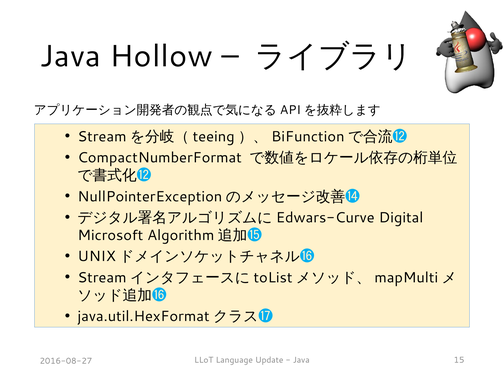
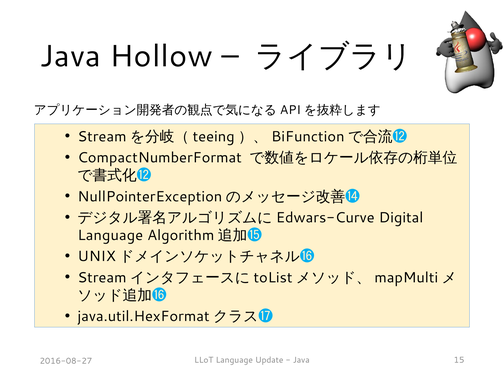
Microsoft at (110, 235): Microsoft -> Language
